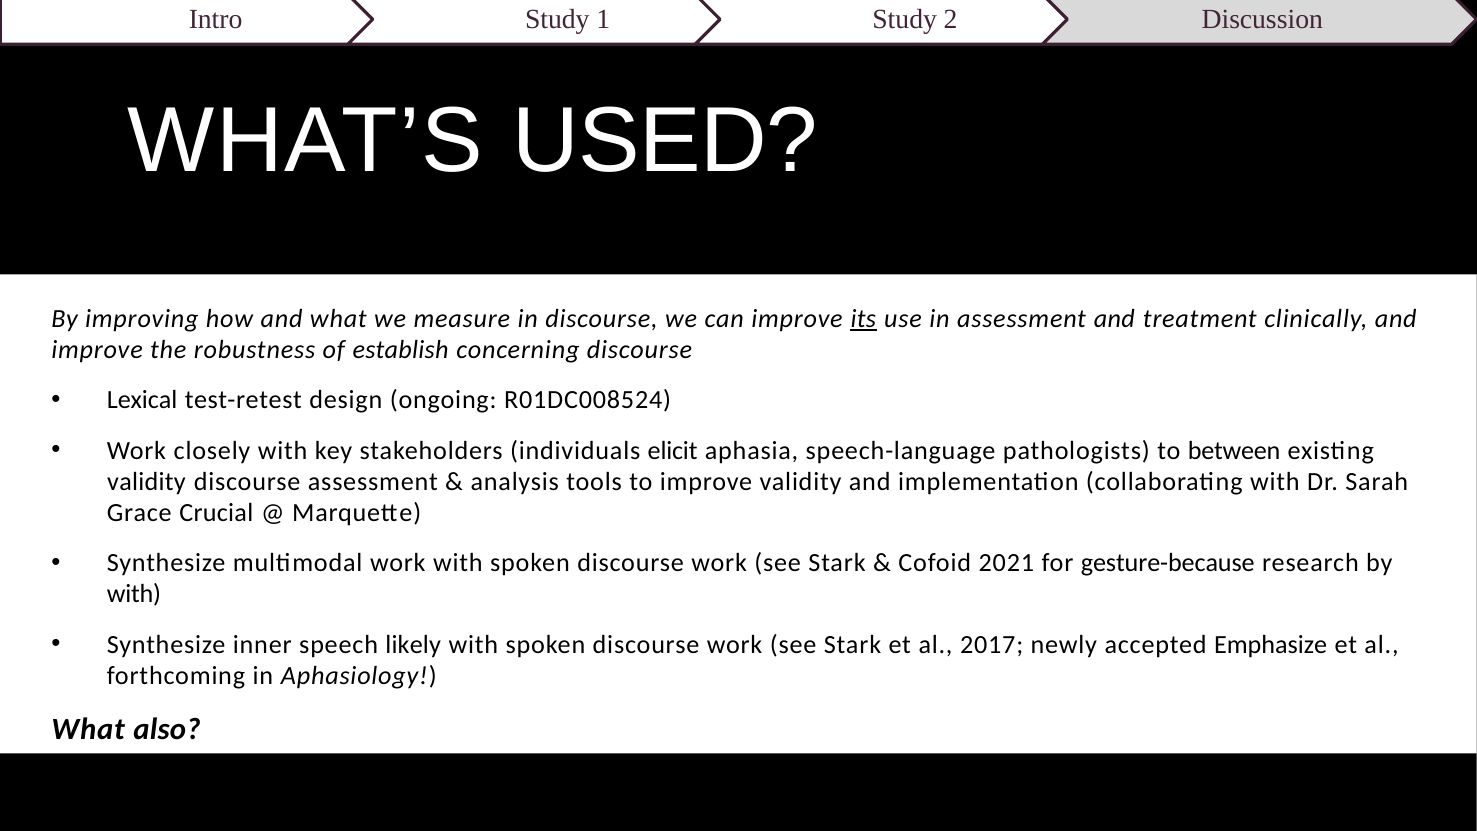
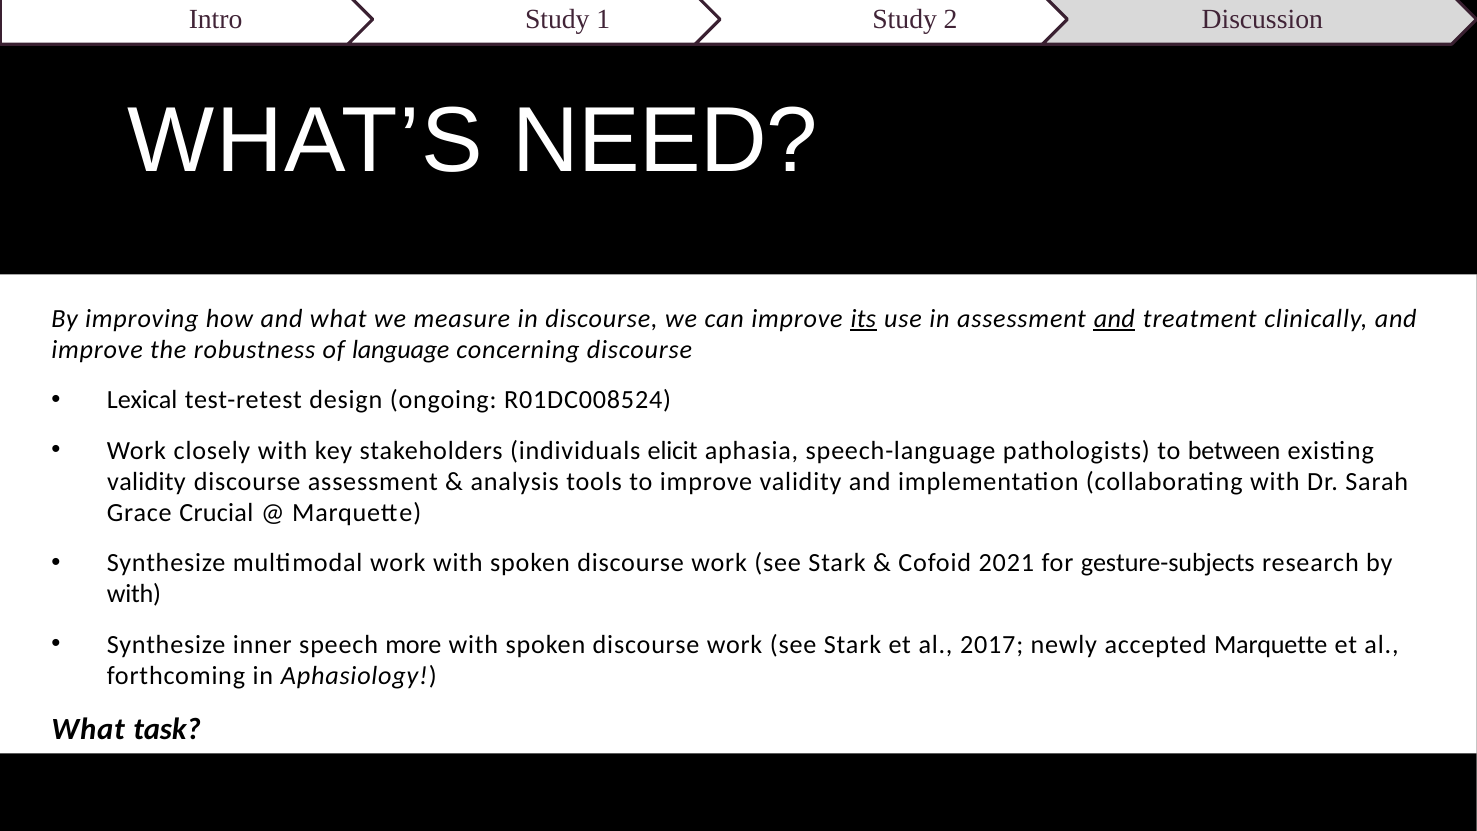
USED: USED -> NEED
and at (1114, 319) underline: none -> present
establish: establish -> language
gesture-because: gesture-because -> gesture-subjects
likely: likely -> more
accepted Emphasize: Emphasize -> Marquette
also: also -> task
